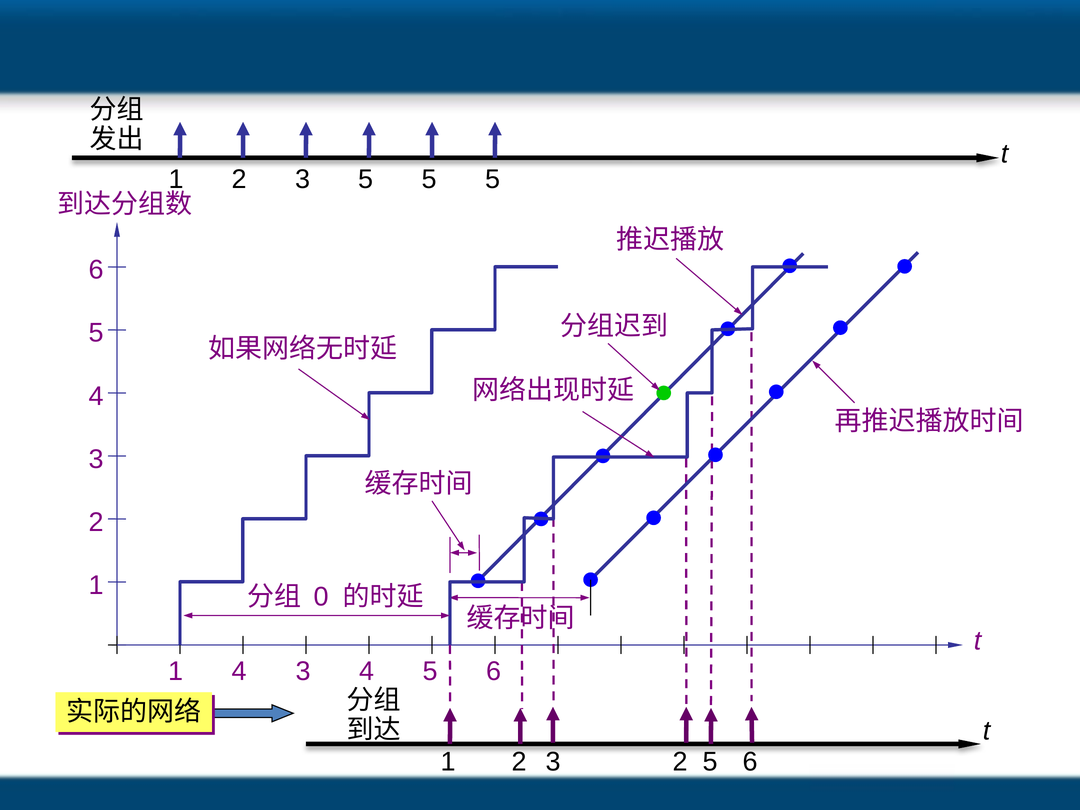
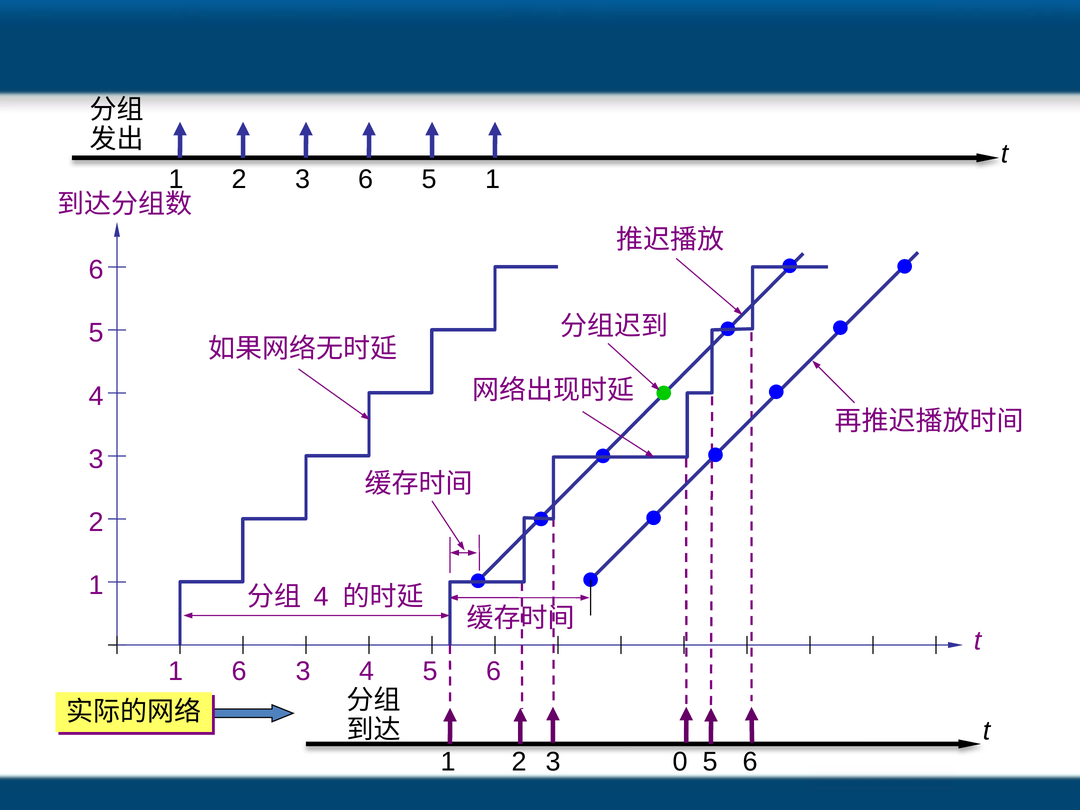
3 5: 5 -> 6
5 at (493, 179): 5 -> 1
0 at (321, 597): 0 -> 4
1 4: 4 -> 6
2 3 2: 2 -> 0
